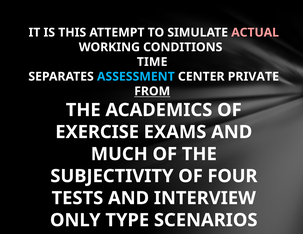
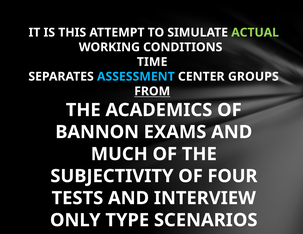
ACTUAL colour: pink -> light green
PRIVATE: PRIVATE -> GROUPS
EXERCISE: EXERCISE -> BANNON
